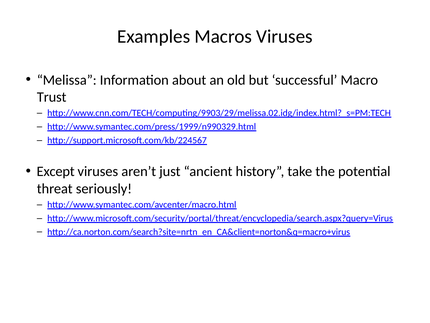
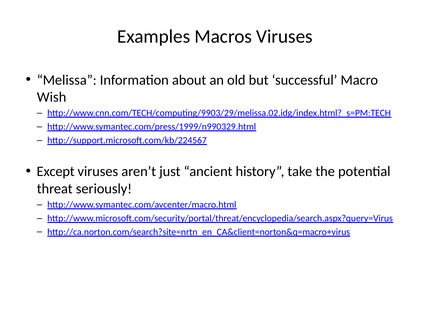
Trust: Trust -> Wish
